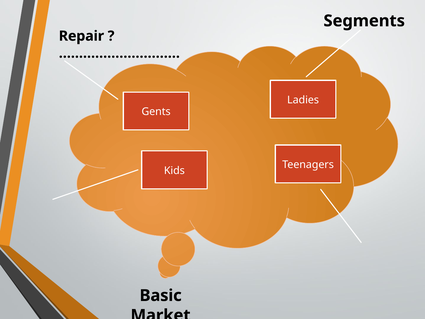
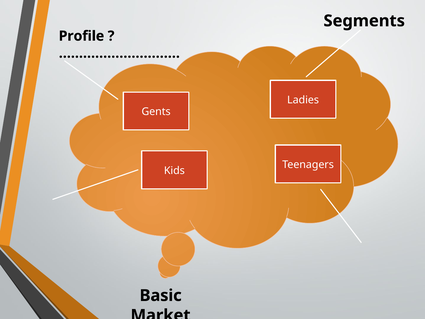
Repair: Repair -> Profile
